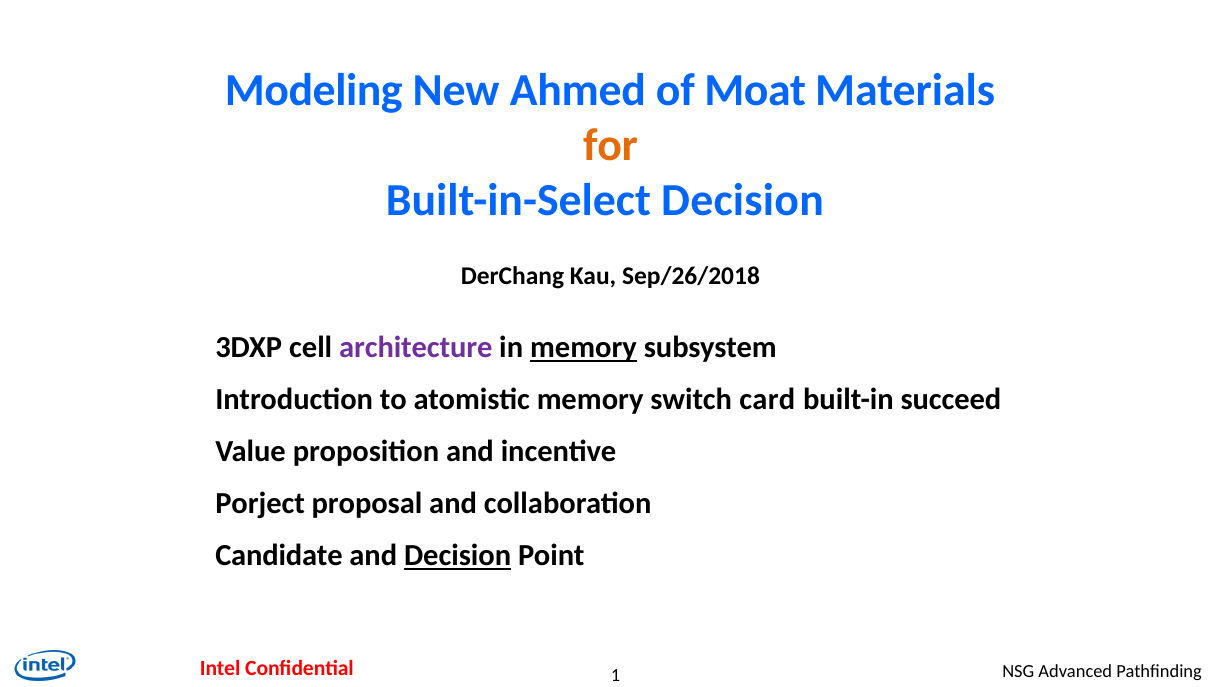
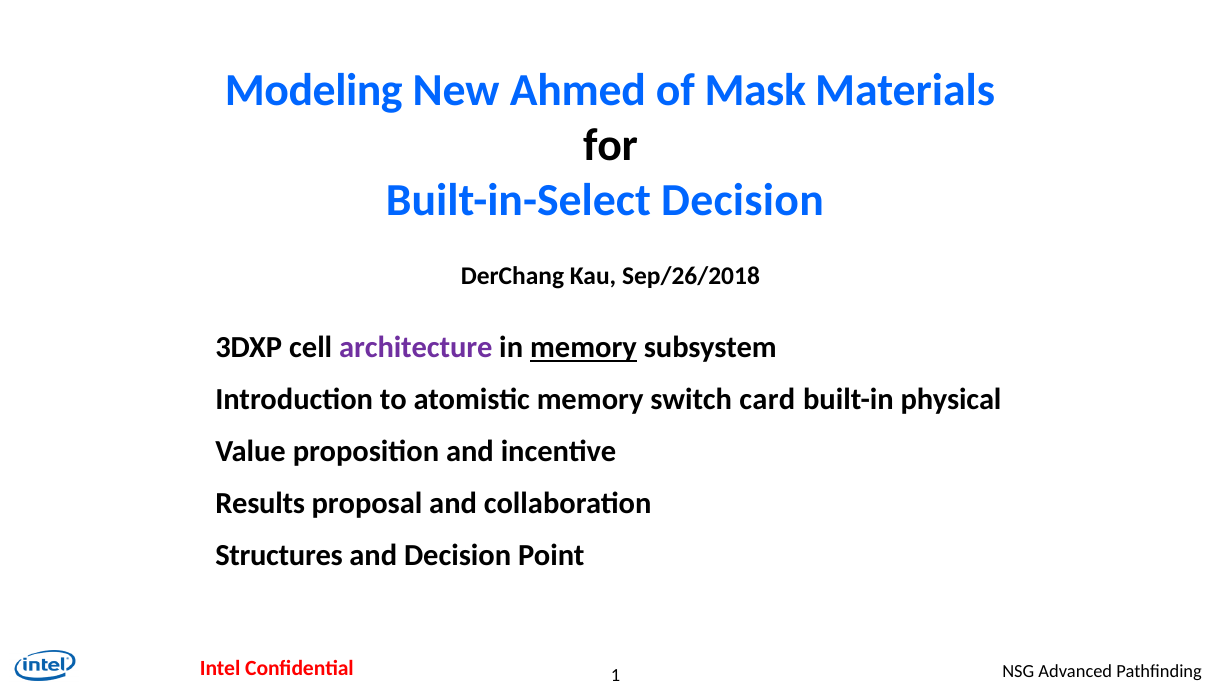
Moat: Moat -> Mask
for colour: orange -> black
succeed: succeed -> physical
Porject: Porject -> Results
Candidate: Candidate -> Structures
Decision at (458, 555) underline: present -> none
